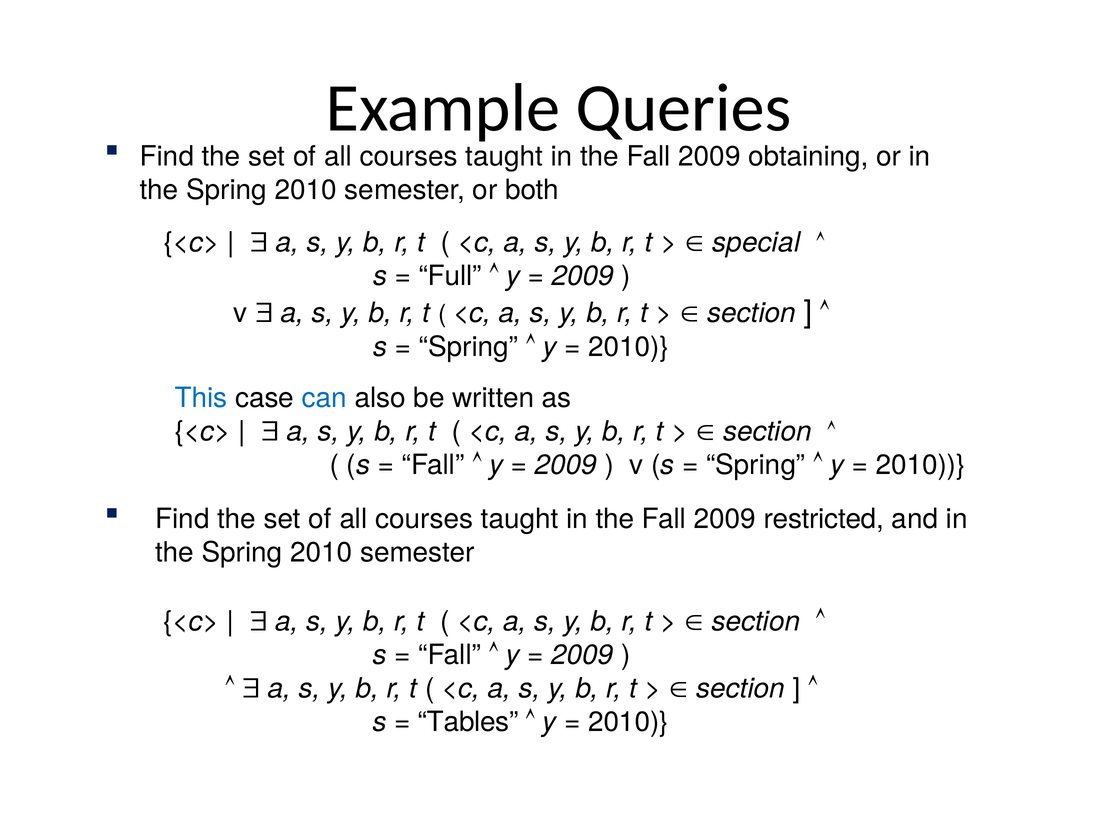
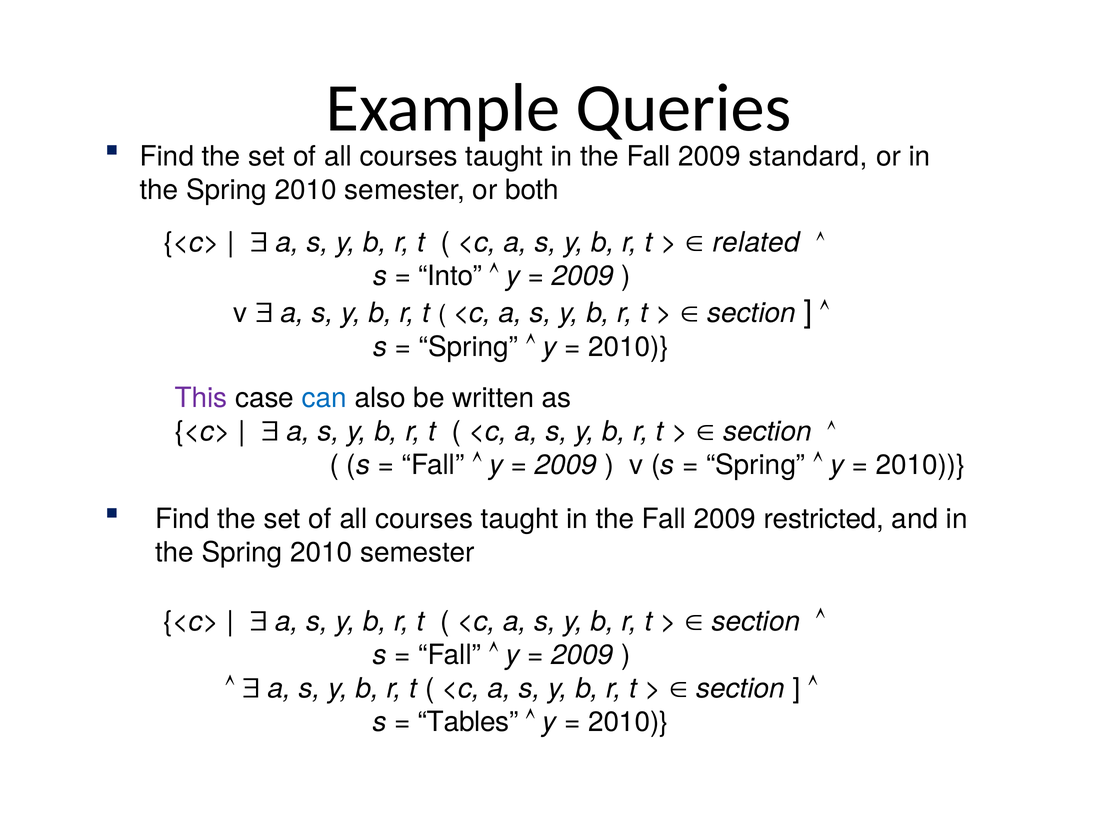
obtaining: obtaining -> standard
special: special -> related
Full: Full -> Into
This colour: blue -> purple
